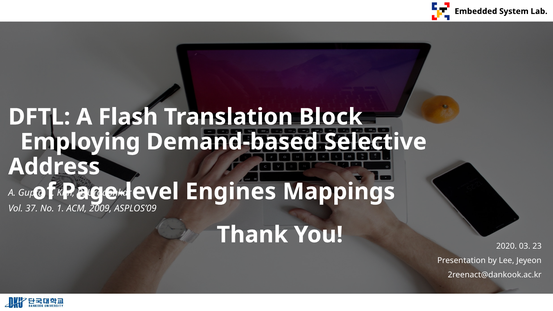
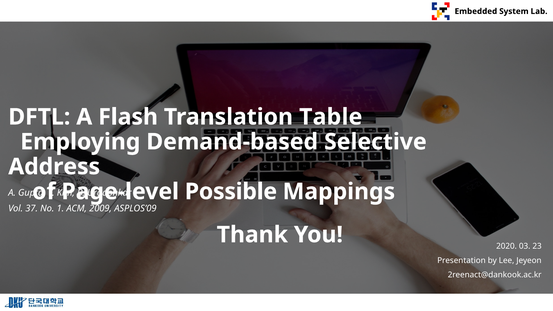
Block: Block -> Table
Engines: Engines -> Possible
